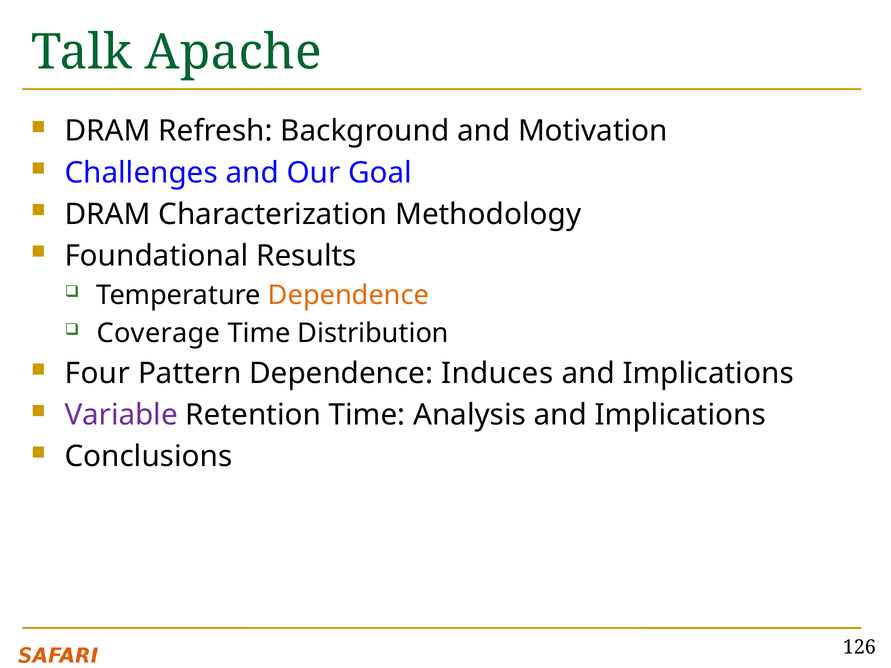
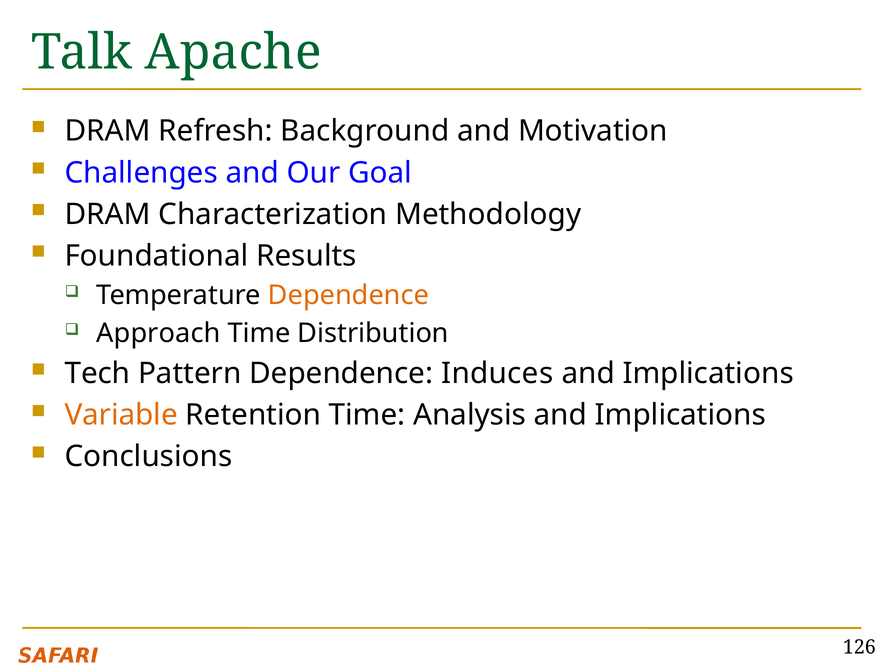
Coverage: Coverage -> Approach
Four: Four -> Tech
Variable colour: purple -> orange
